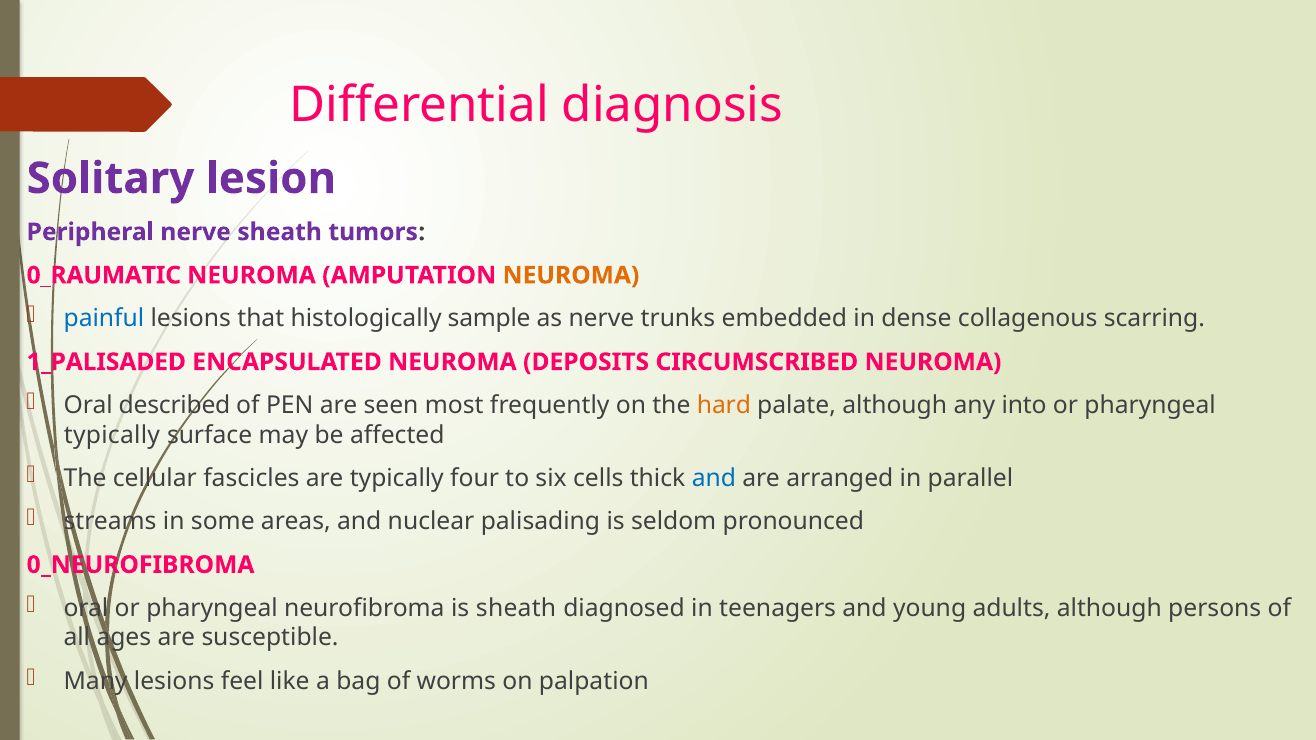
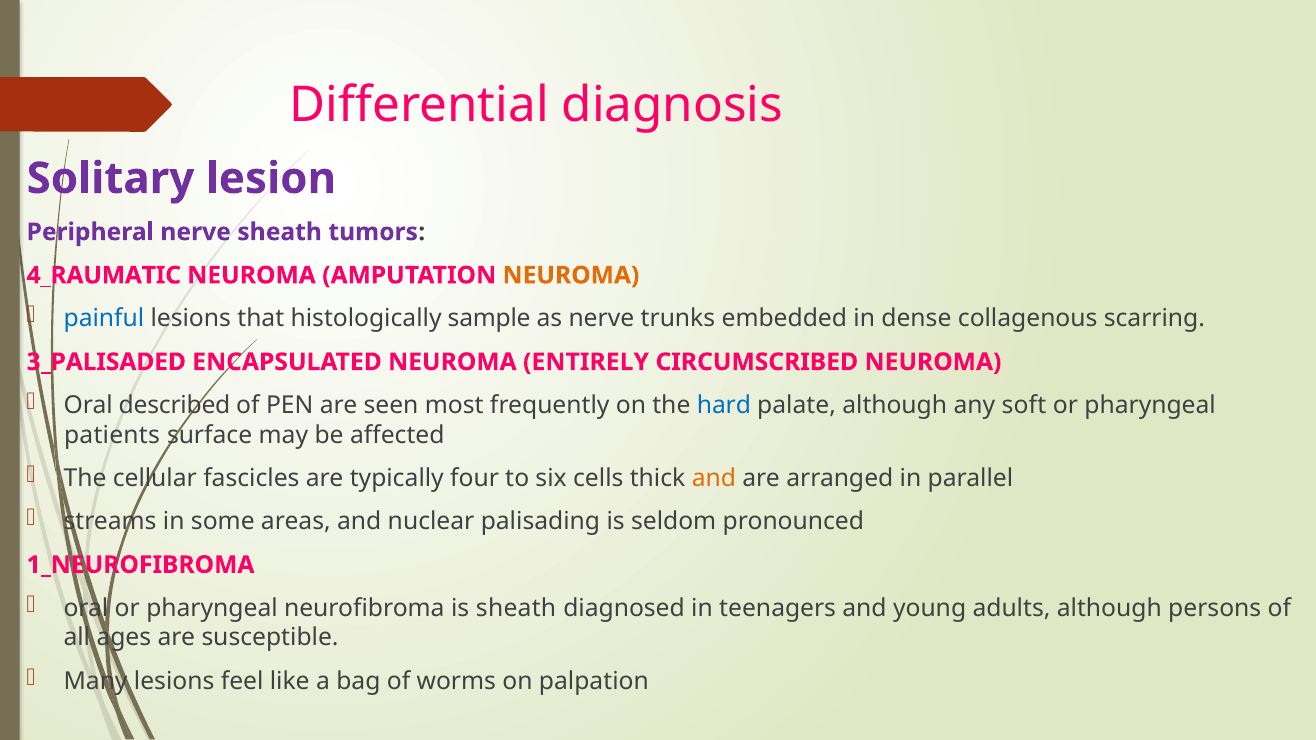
0_RAUMATIC: 0_RAUMATIC -> 4_RAUMATIC
1_PALISADED: 1_PALISADED -> 3_PALISADED
DEPOSITS: DEPOSITS -> ENTIRELY
hard colour: orange -> blue
into: into -> soft
typically at (112, 435): typically -> patients
and at (714, 478) colour: blue -> orange
0_NEUROFIBROMA: 0_NEUROFIBROMA -> 1_NEUROFIBROMA
